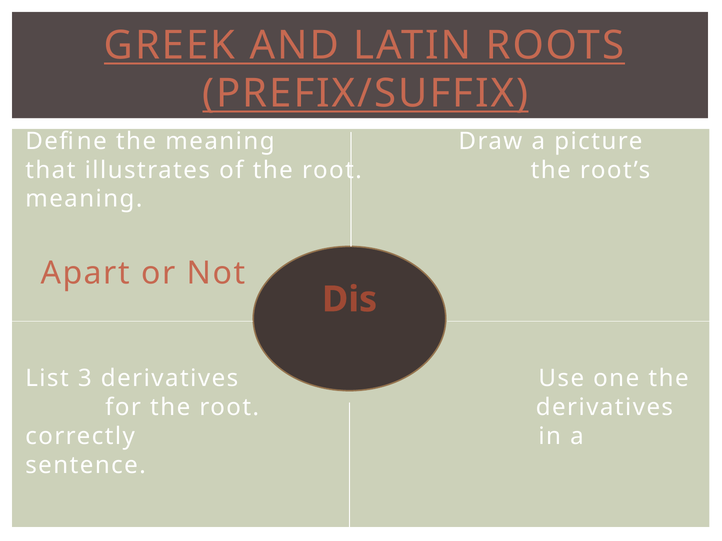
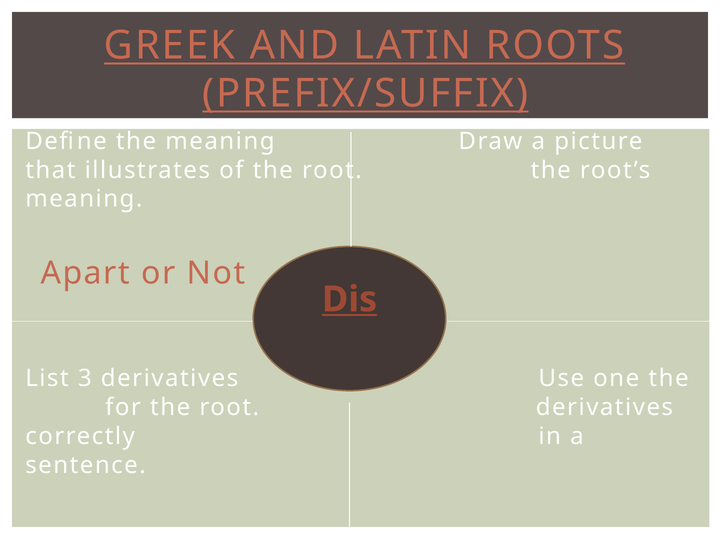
Dis underline: none -> present
